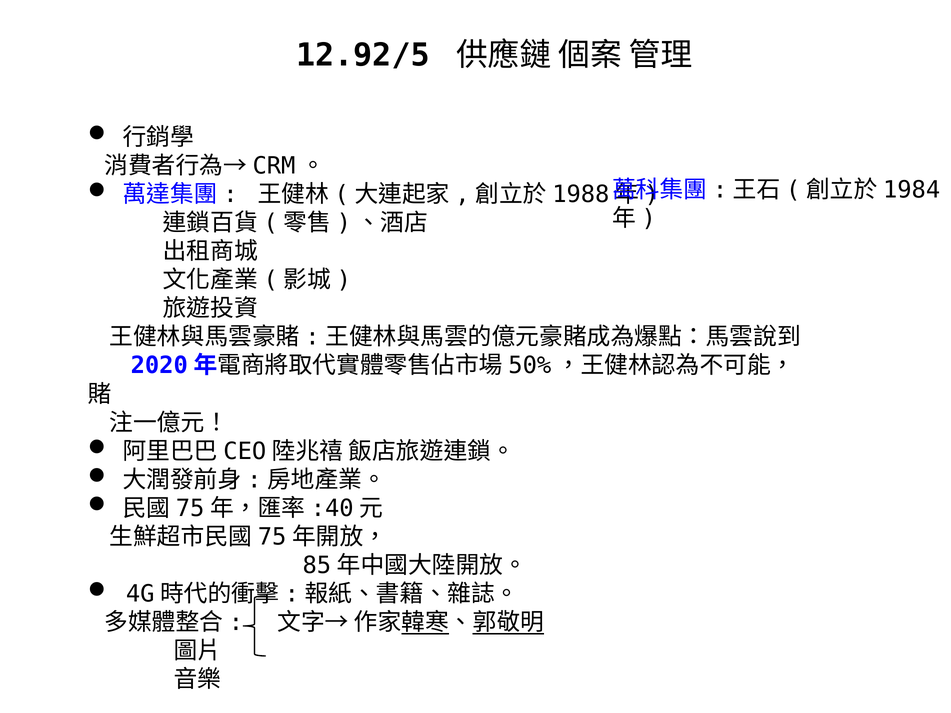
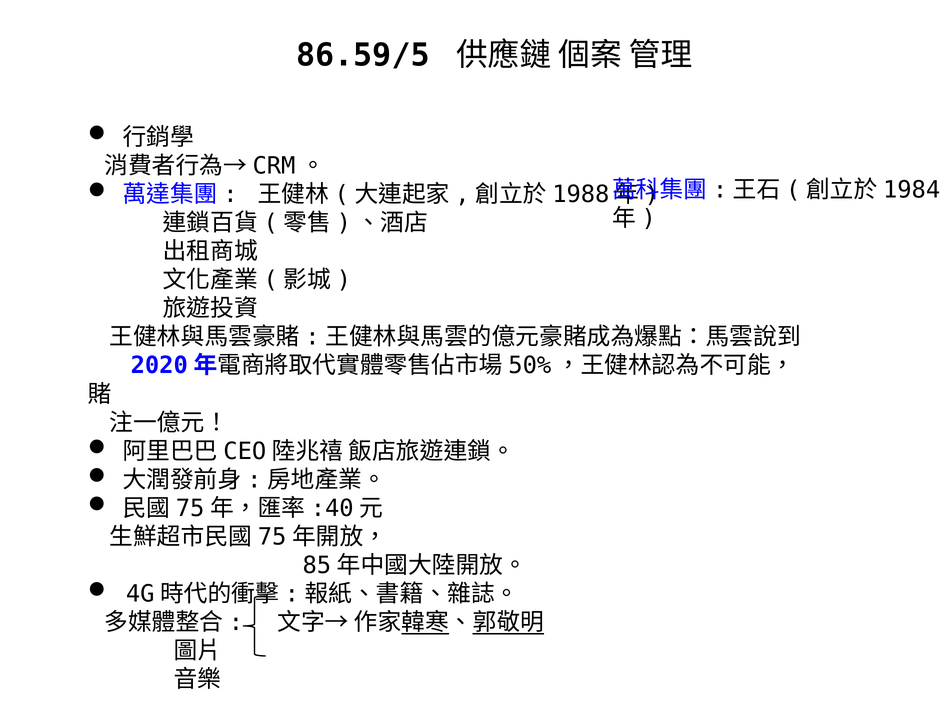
12.92/5: 12.92/5 -> 86.59/5
